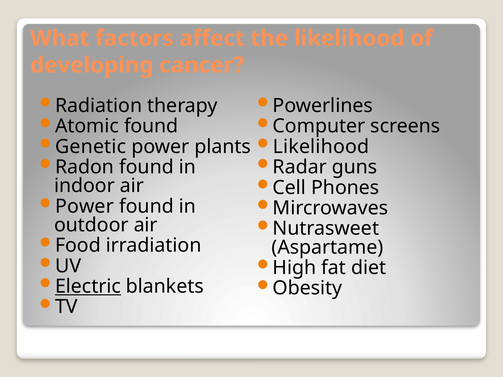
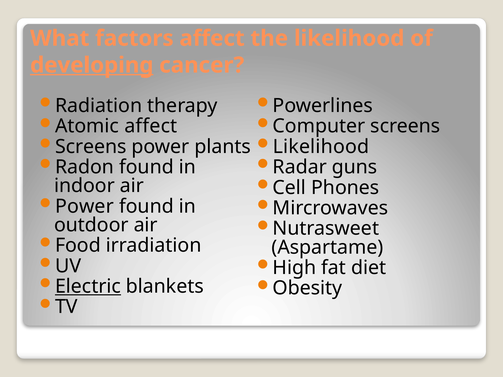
developing underline: none -> present
Atomic found: found -> affect
Genetic at (91, 147): Genetic -> Screens
